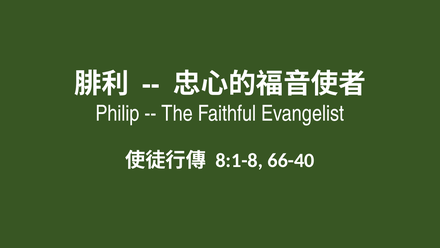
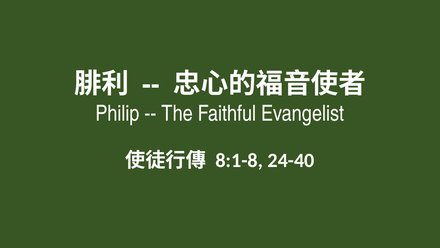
66-40: 66-40 -> 24-40
